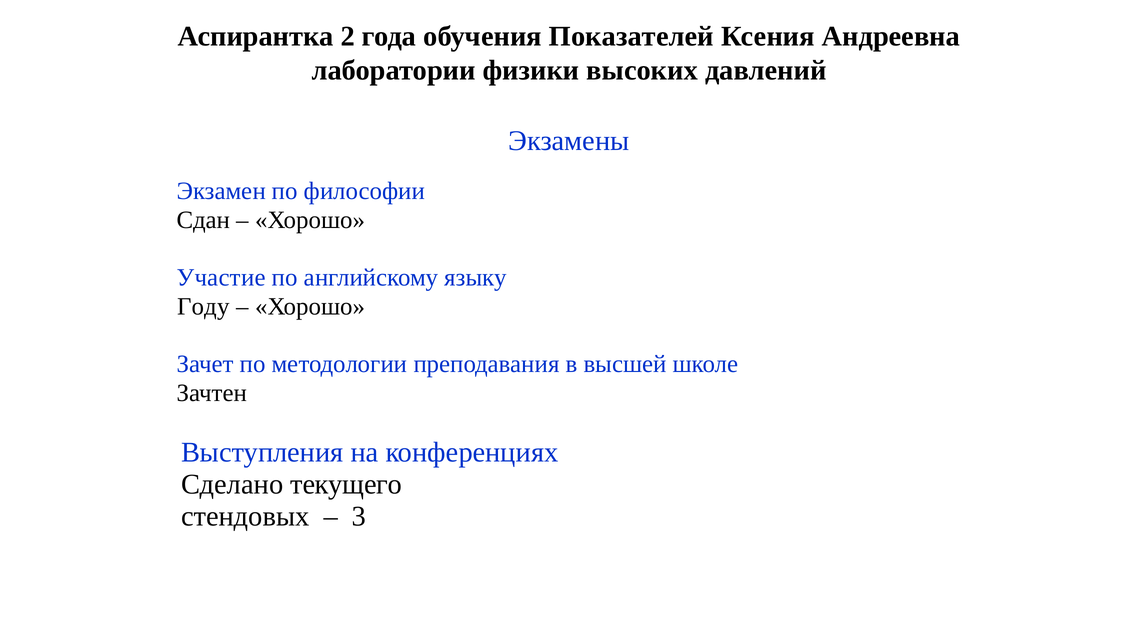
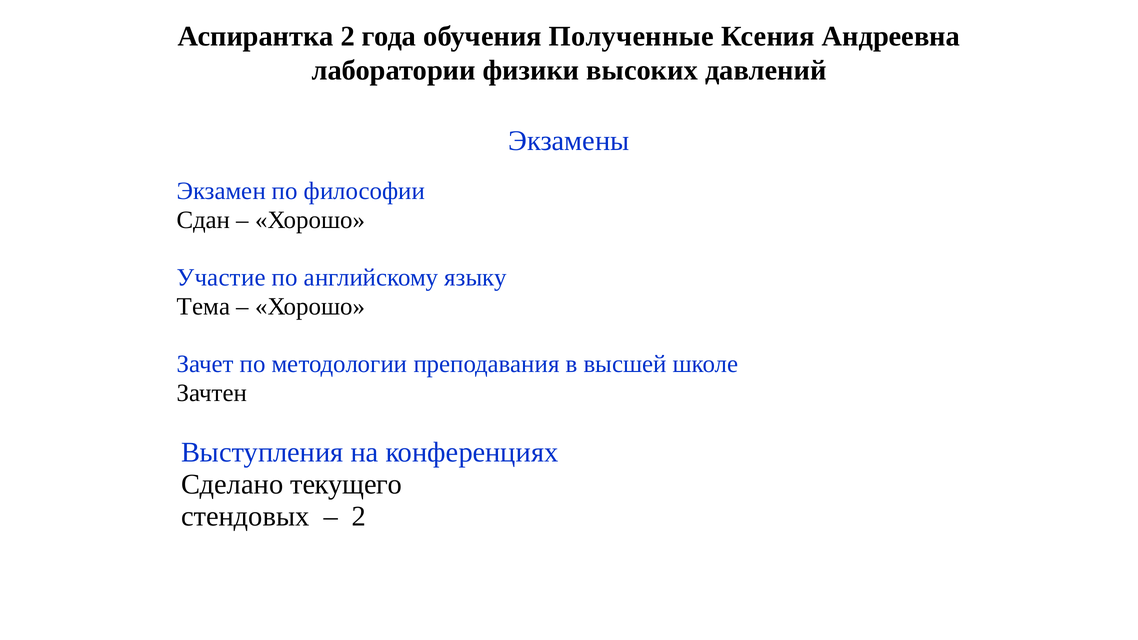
Показателей: Показателей -> Полученные
Году: Году -> Тема
3 at (359, 516): 3 -> 2
